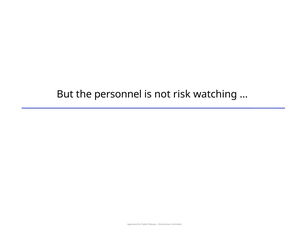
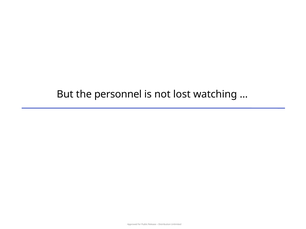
risk: risk -> lost
